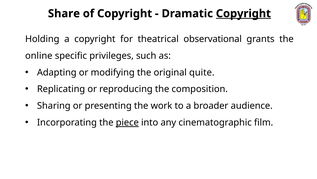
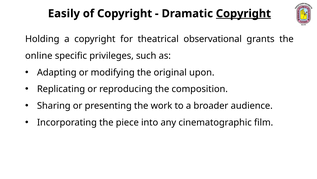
Share: Share -> Easily
quite: quite -> upon
piece underline: present -> none
